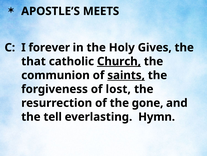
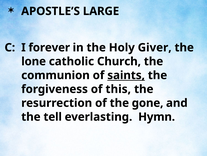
MEETS: MEETS -> LARGE
Gives: Gives -> Giver
that: that -> lone
Church underline: present -> none
lost: lost -> this
